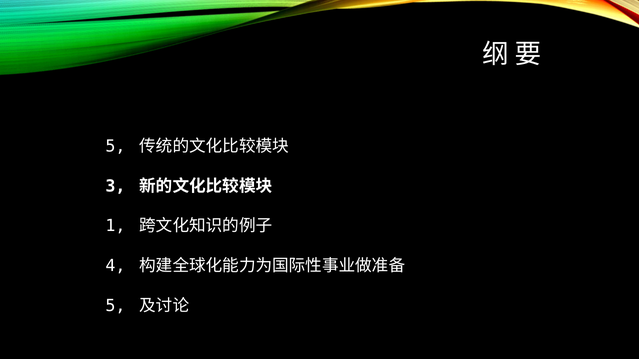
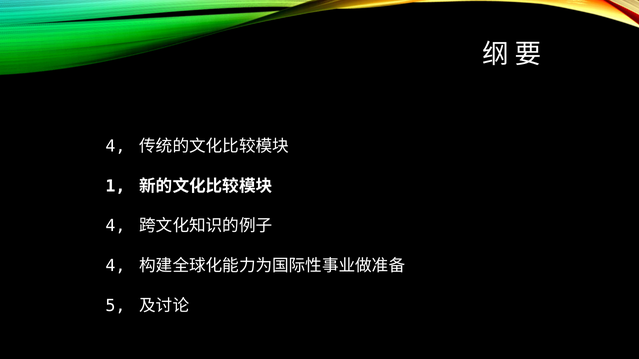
5 at (115, 146): 5 -> 4
3: 3 -> 1
1 at (115, 226): 1 -> 4
